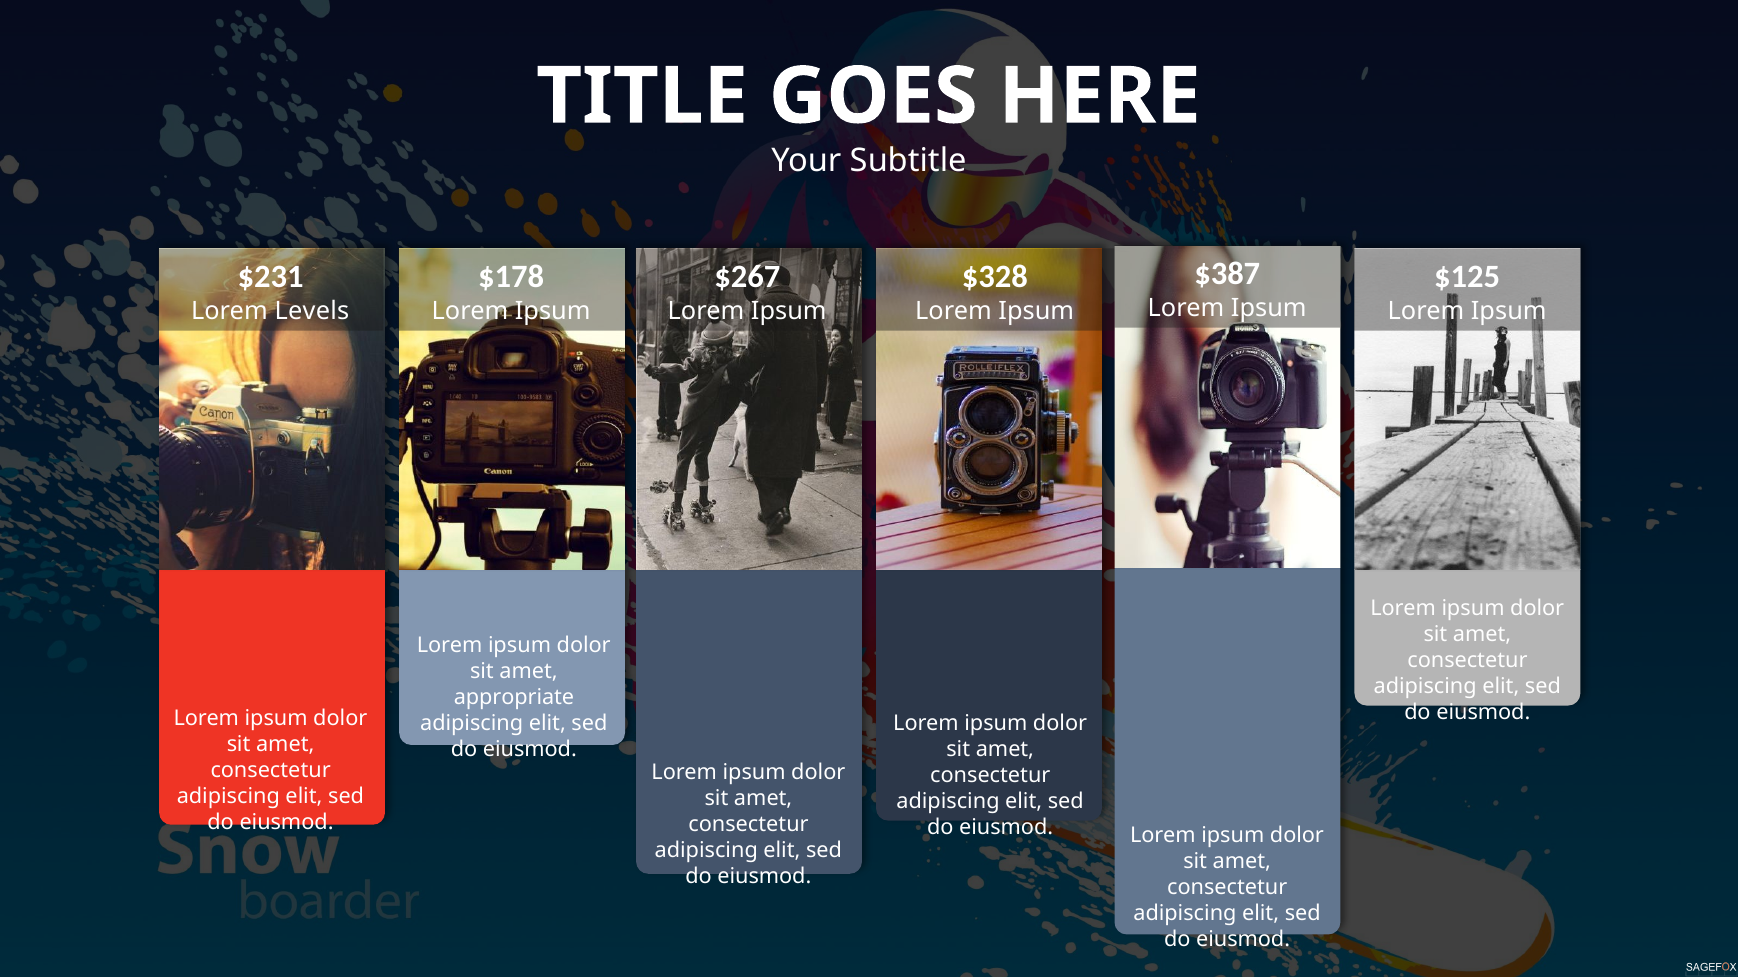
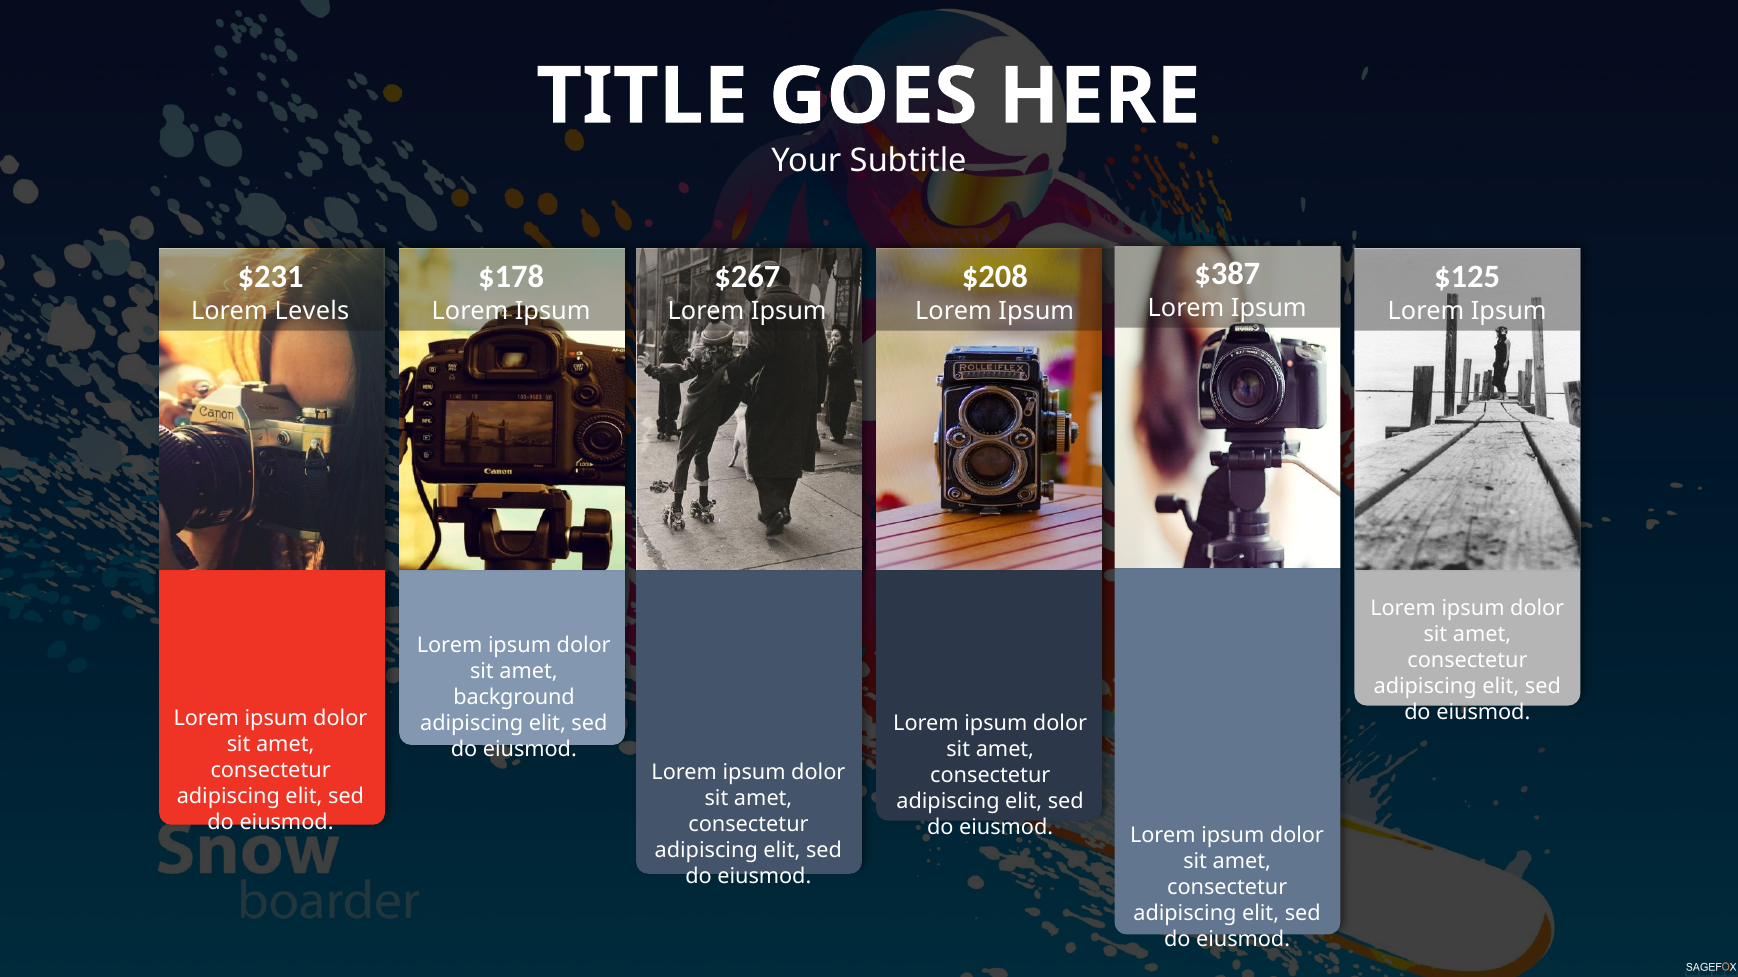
$328: $328 -> $208
appropriate: appropriate -> background
